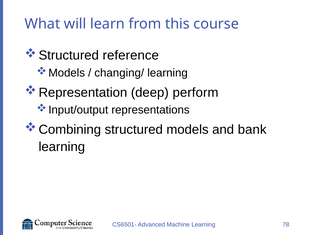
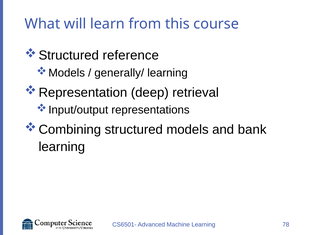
changing/: changing/ -> generally/
perform: perform -> retrieval
